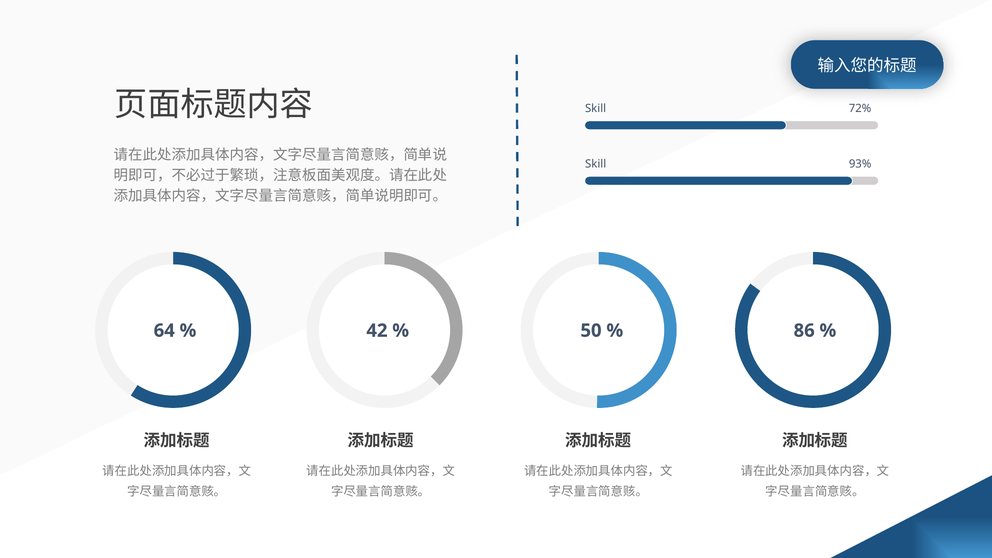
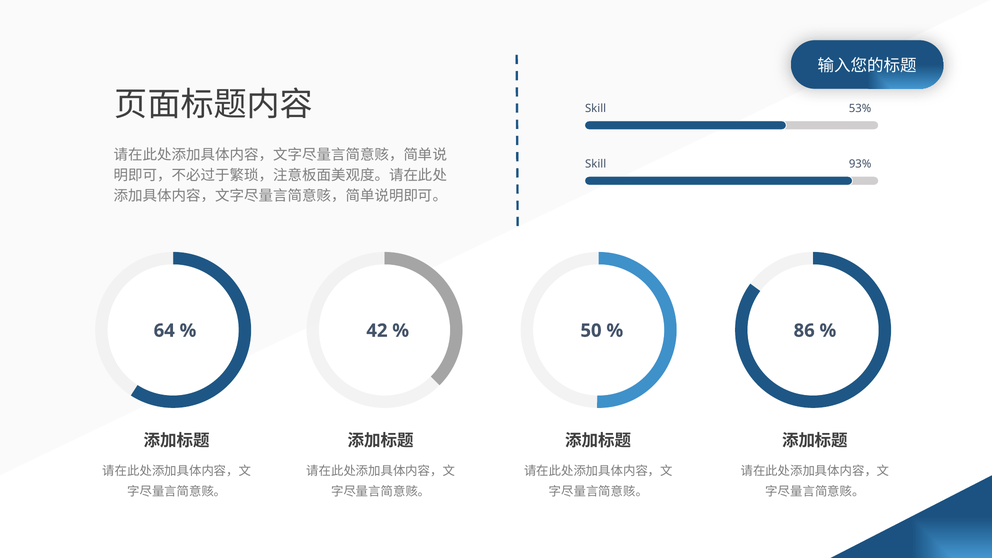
72%: 72% -> 53%
